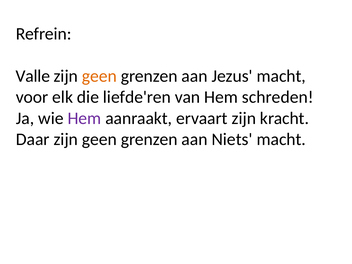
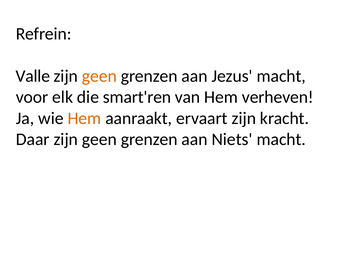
liefde'ren: liefde'ren -> smart'ren
schreden: schreden -> verheven
Hem at (84, 118) colour: purple -> orange
